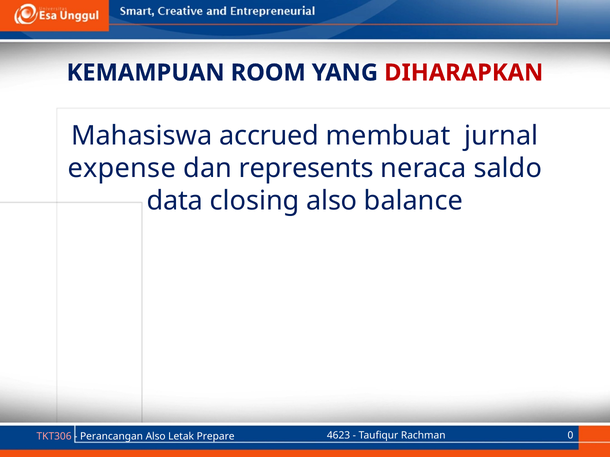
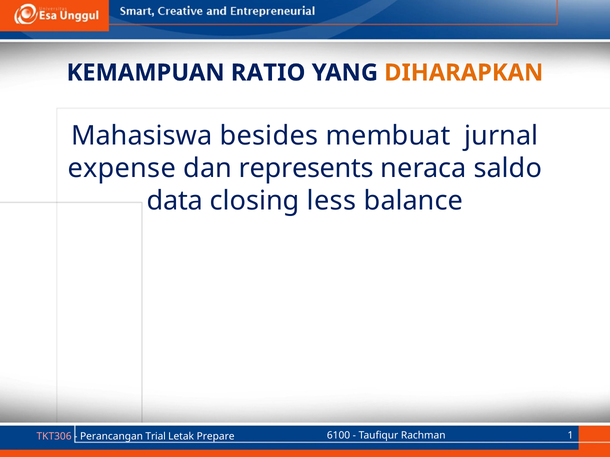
ROOM: ROOM -> RATIO
DIHARAPKAN colour: red -> orange
accrued: accrued -> besides
closing also: also -> less
4623: 4623 -> 6100
0: 0 -> 1
Perancangan Also: Also -> Trial
